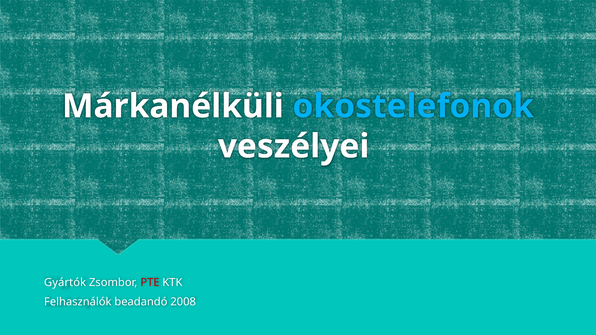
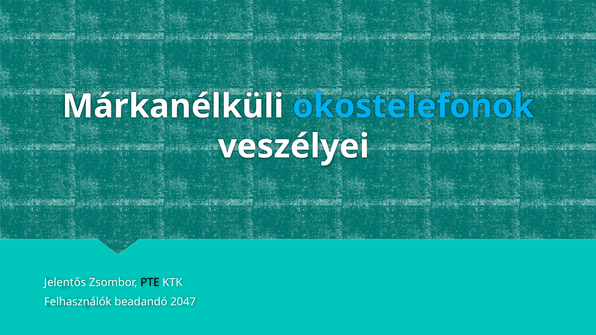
Gyártók: Gyártók -> Jelentős
PTE colour: red -> black
2008: 2008 -> 2047
